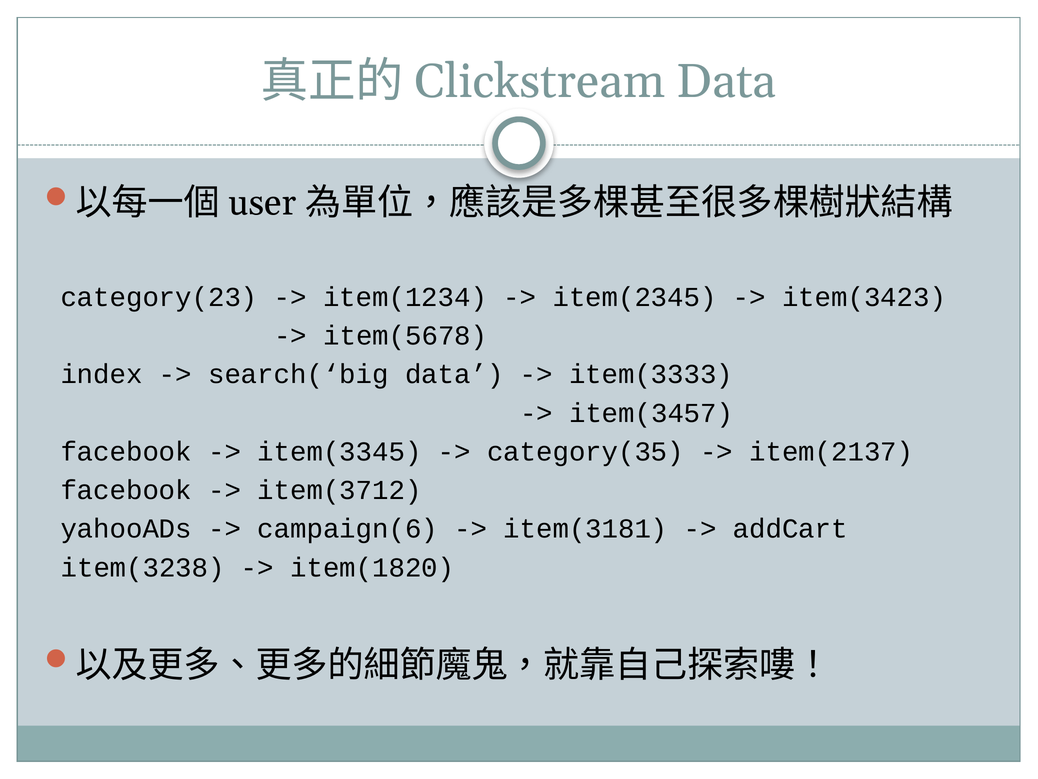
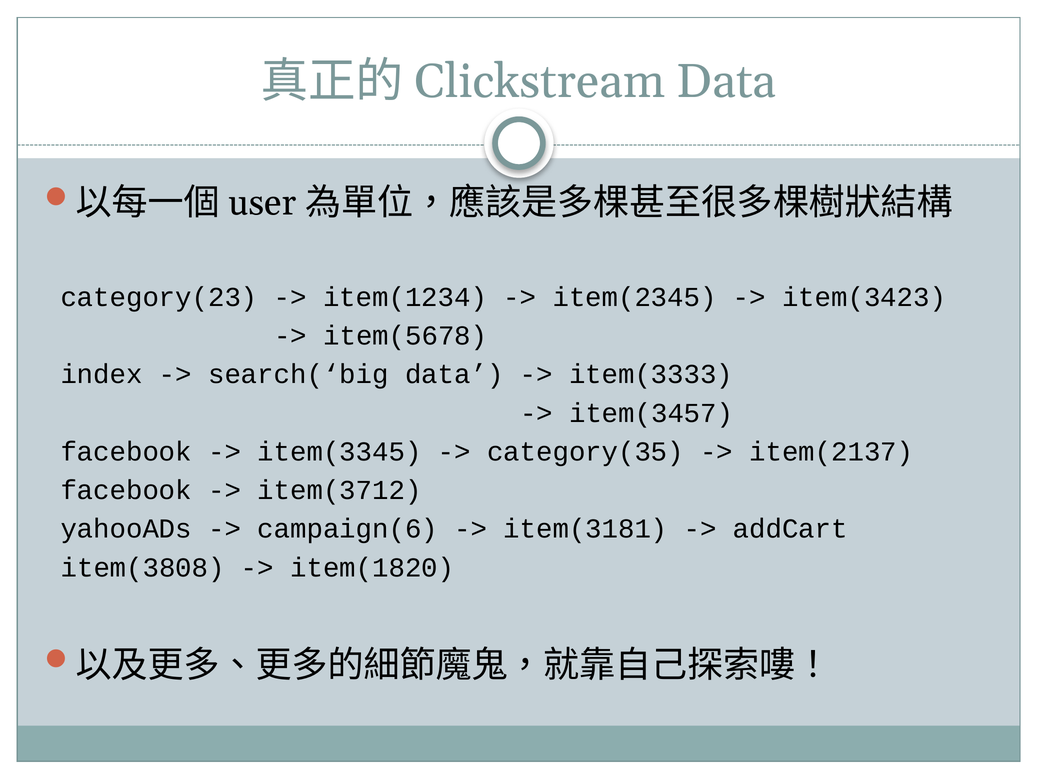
item(3238: item(3238 -> item(3808
